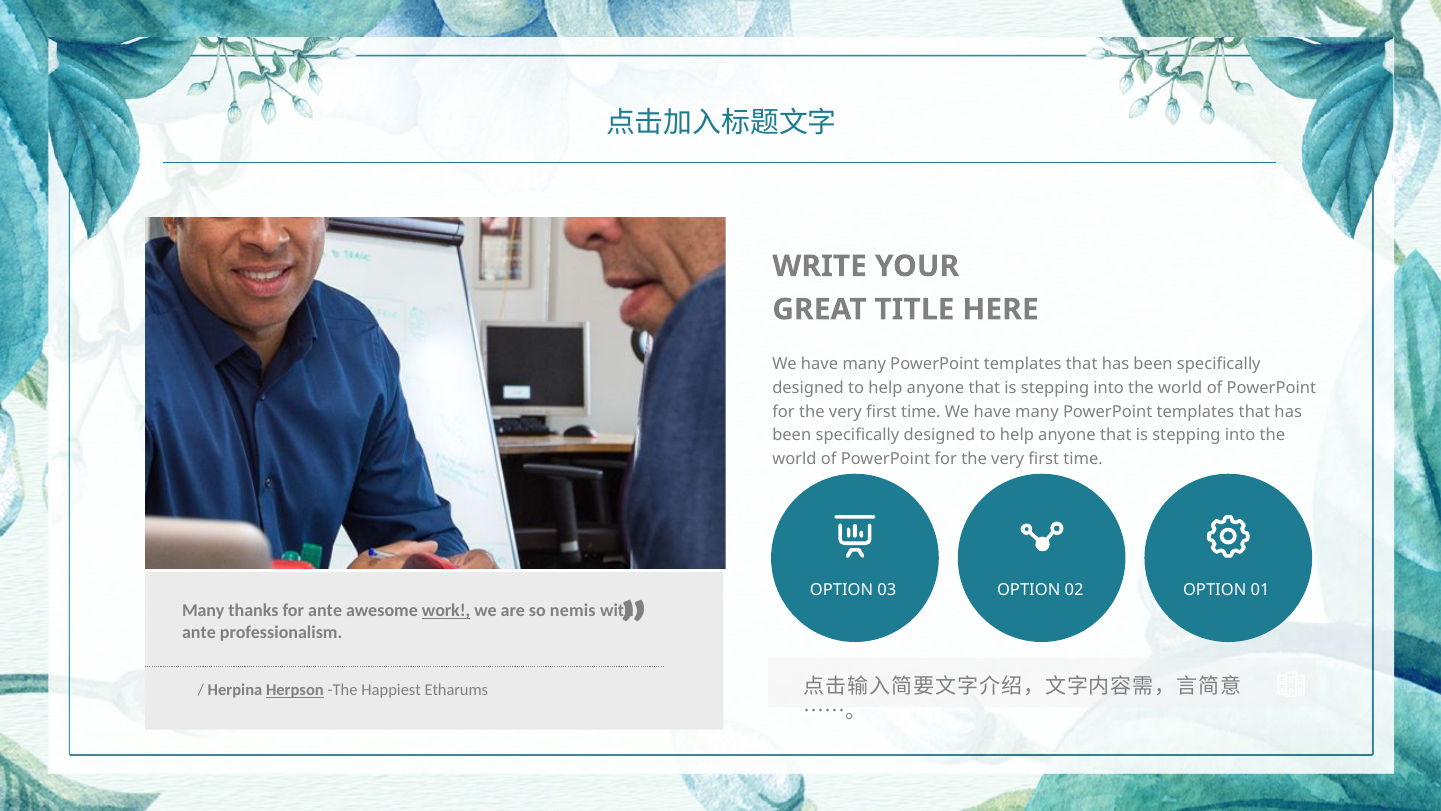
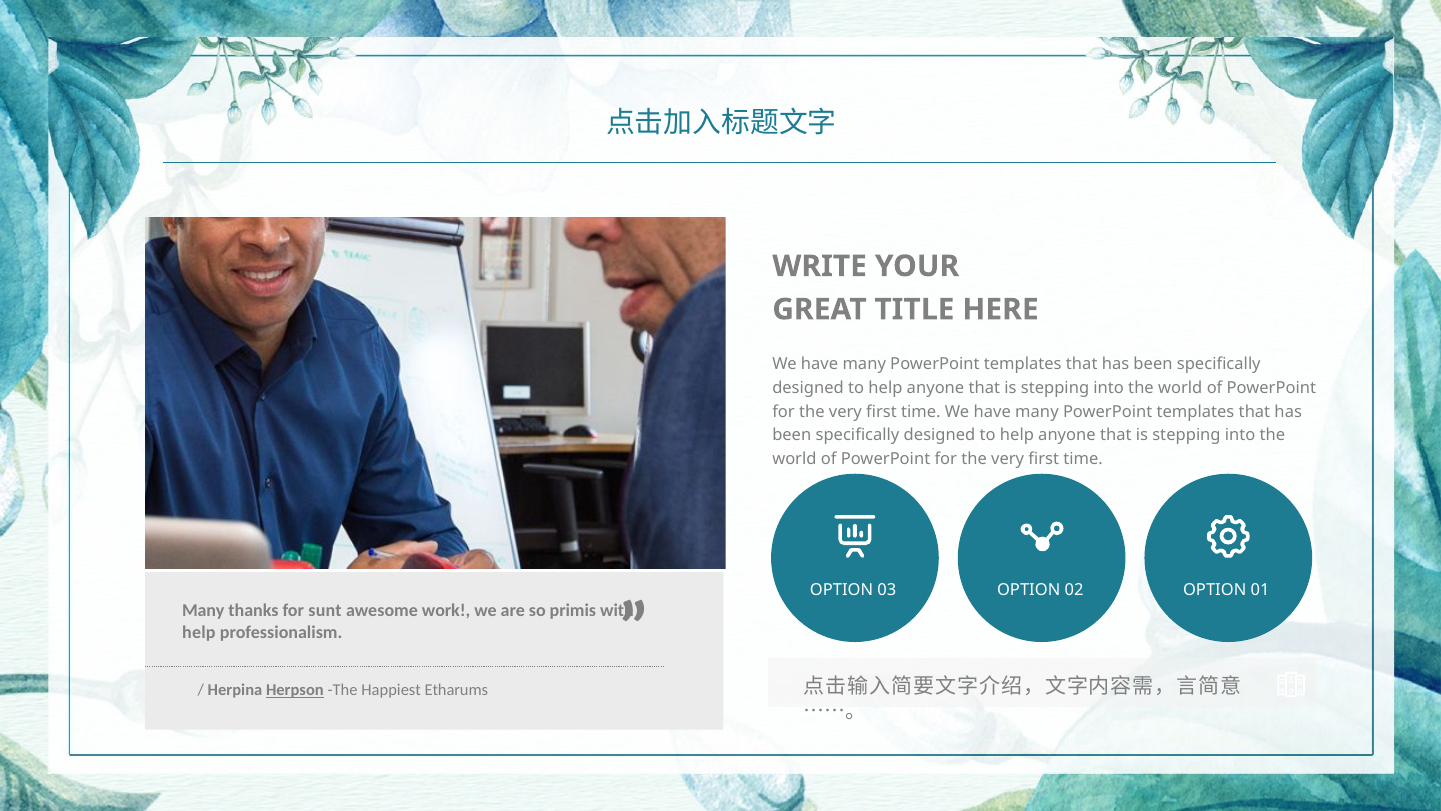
for ante: ante -> sunt
work underline: present -> none
nemis: nemis -> primis
ante at (199, 632): ante -> help
